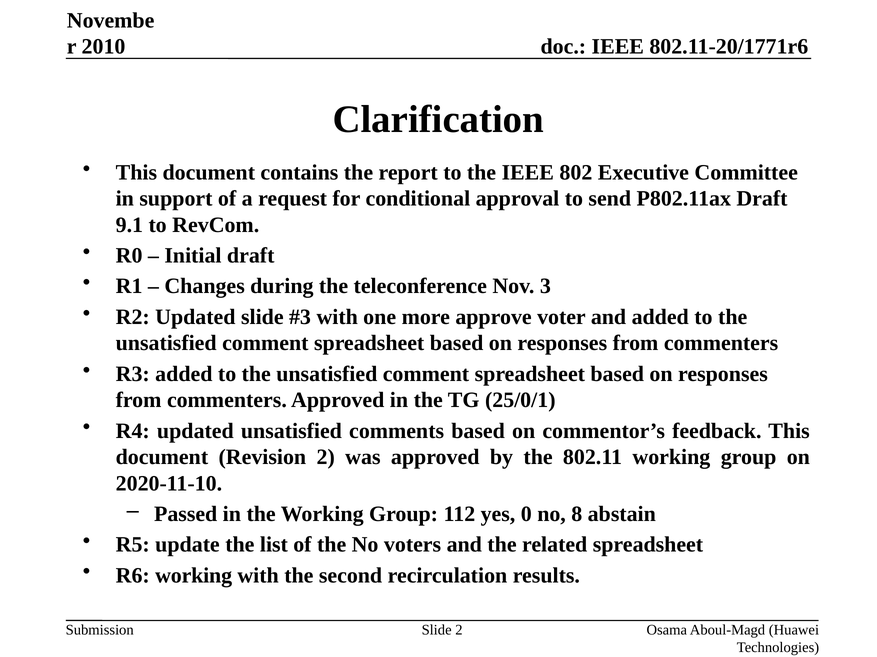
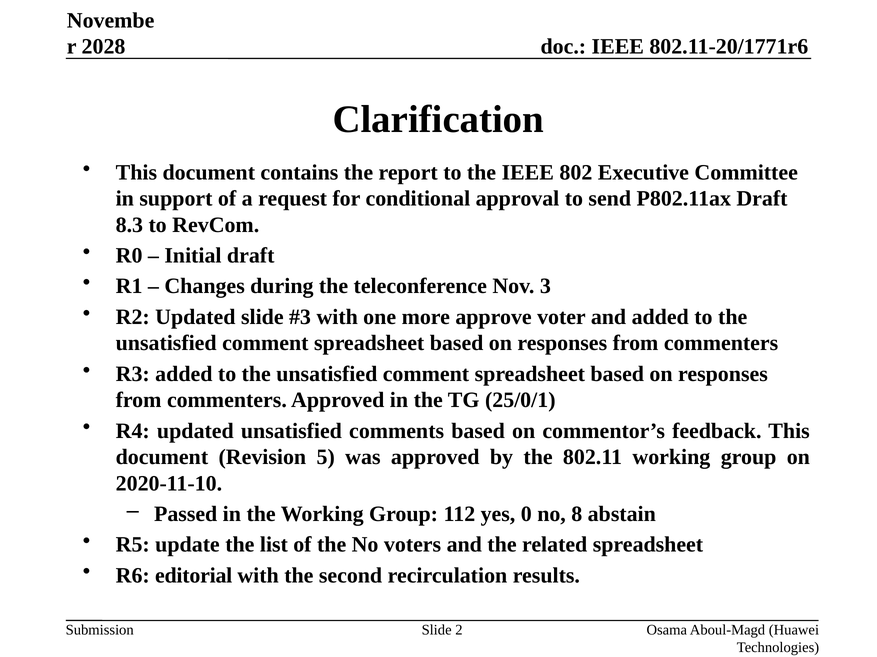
2010: 2010 -> 2028
9.1: 9.1 -> 8.3
Revision 2: 2 -> 5
R6 working: working -> editorial
